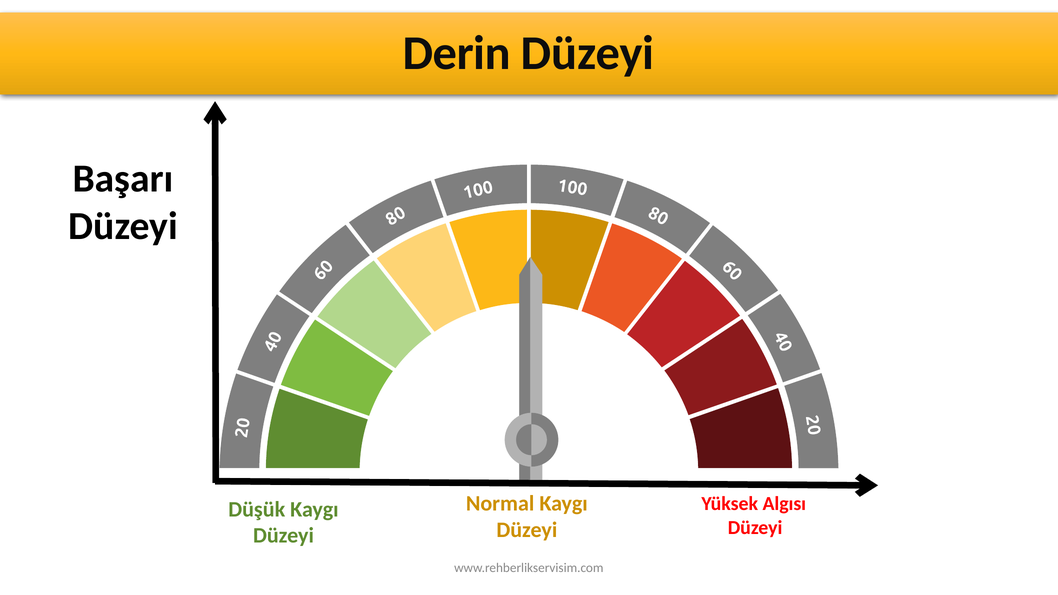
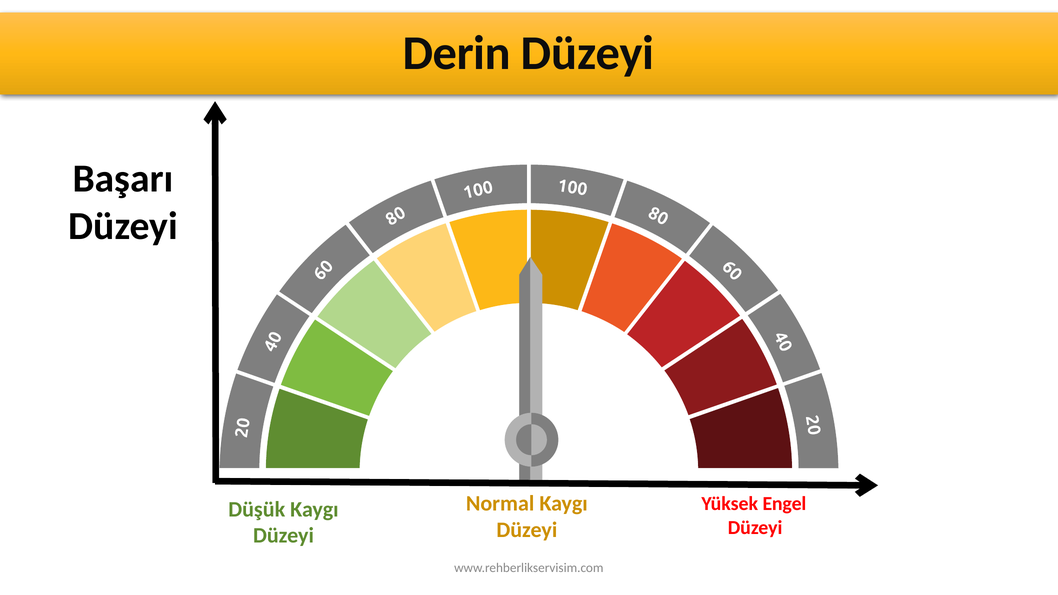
Algısı: Algısı -> Engel
